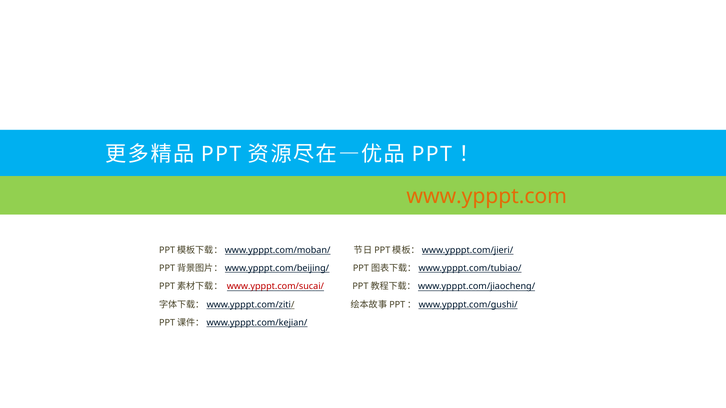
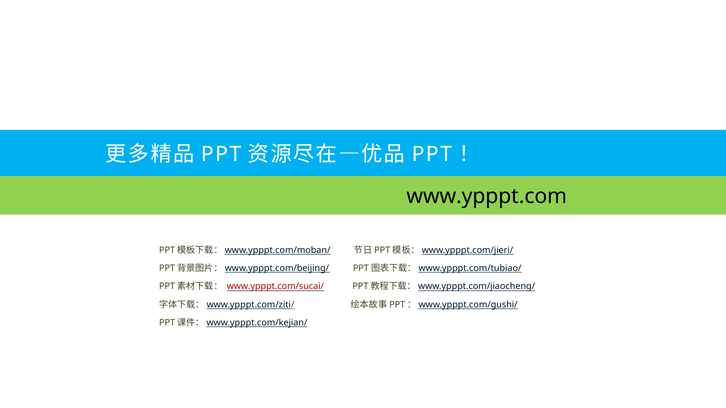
www.ypppt.com colour: orange -> black
